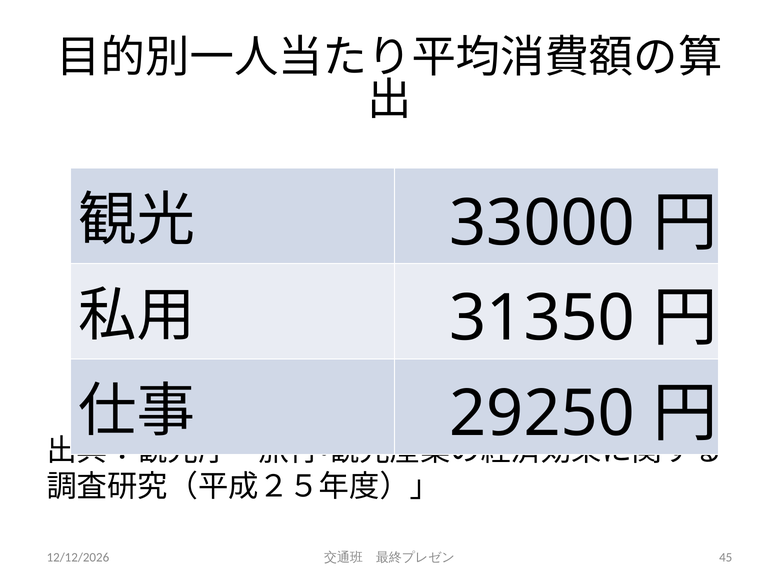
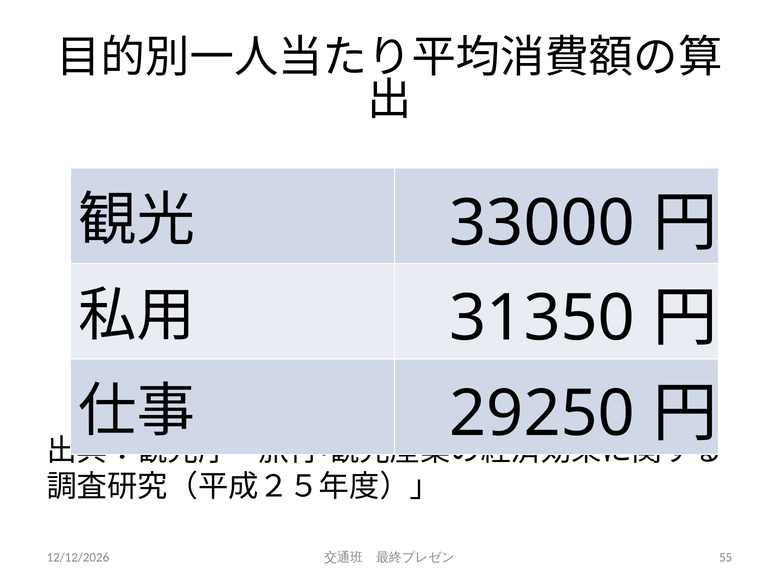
45: 45 -> 55
